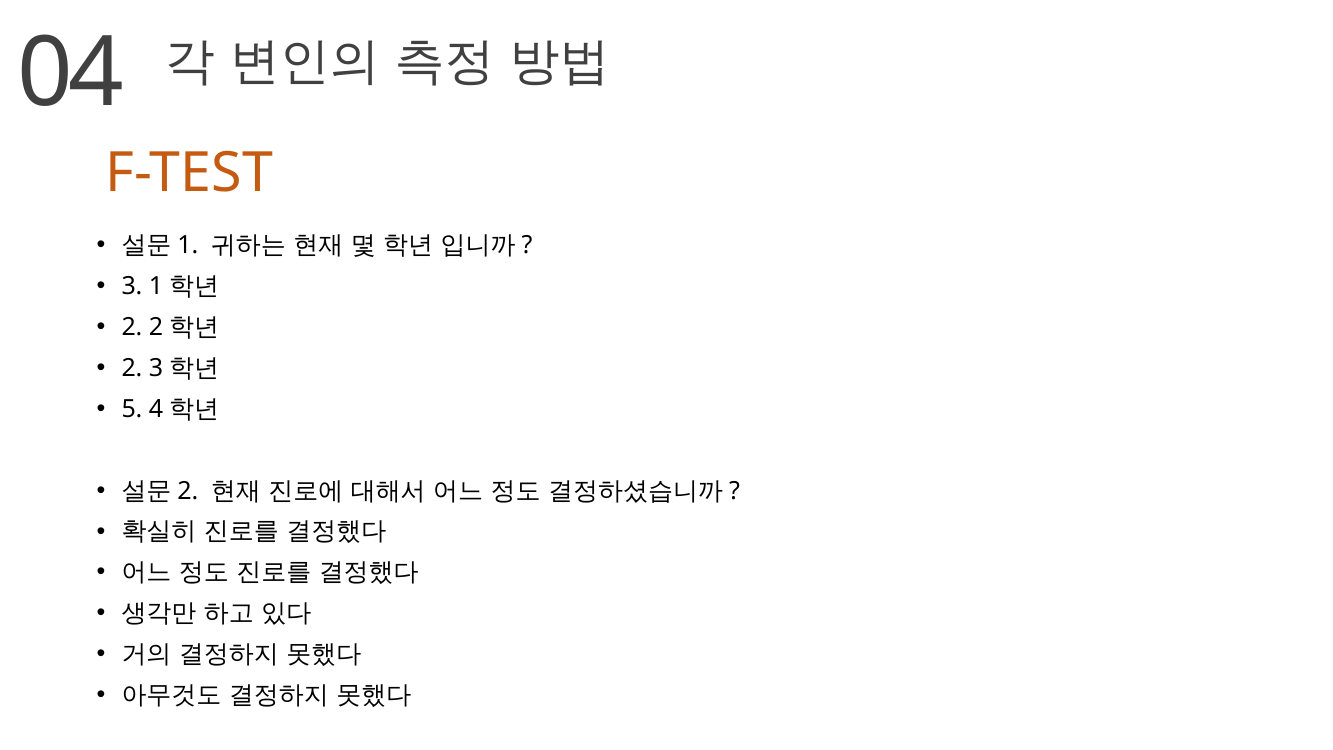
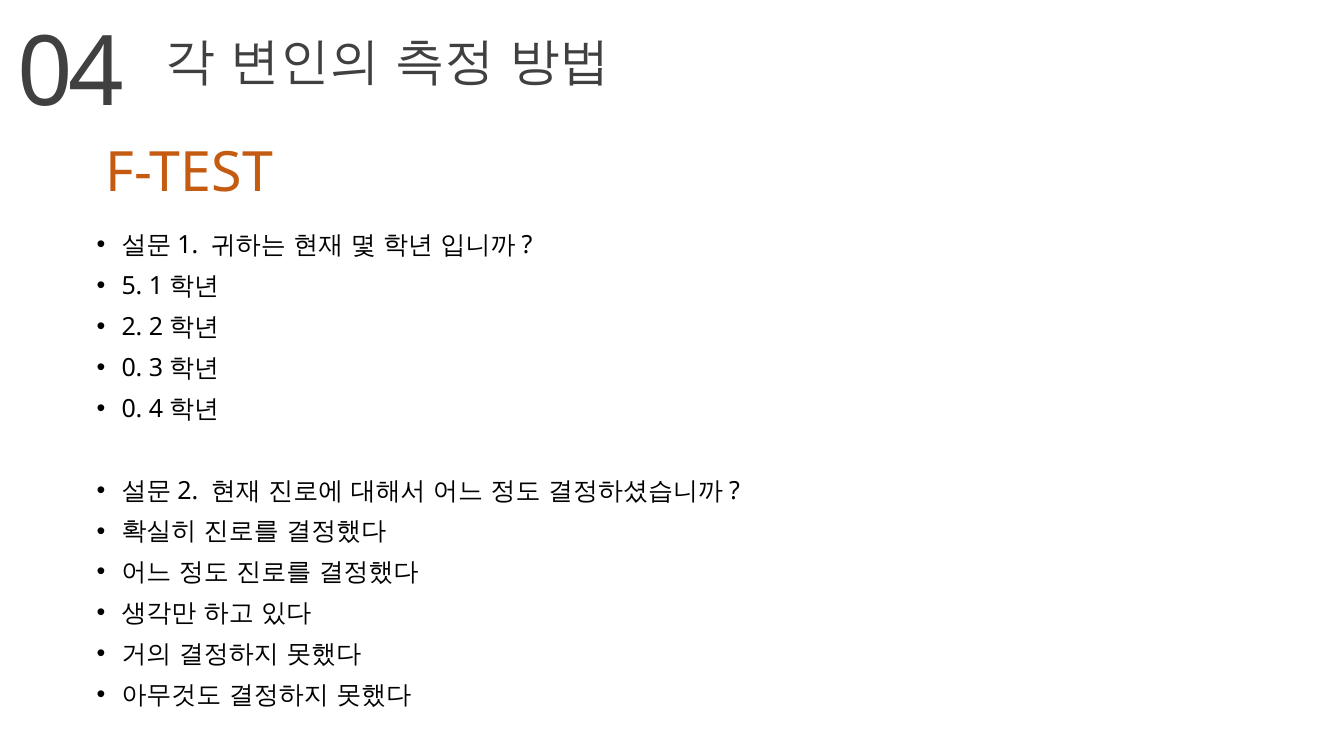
3: 3 -> 5
2 at (132, 368): 2 -> 0
5 at (132, 409): 5 -> 0
